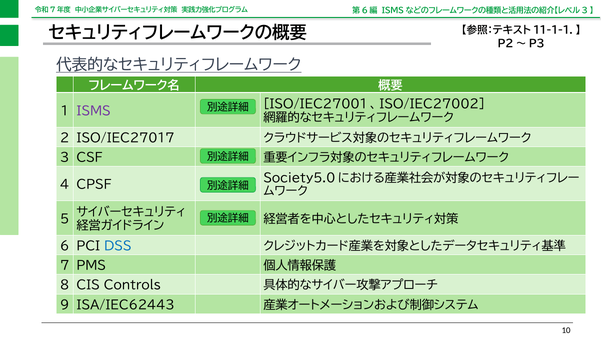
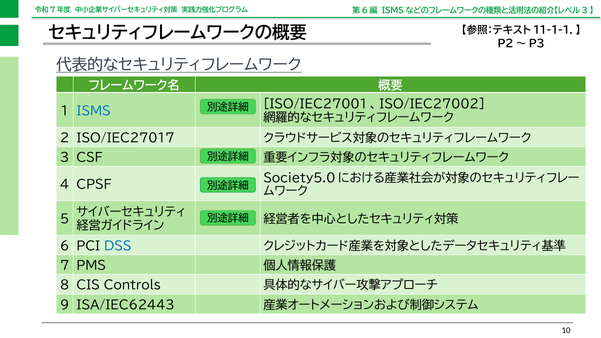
ISMS colour: purple -> blue
